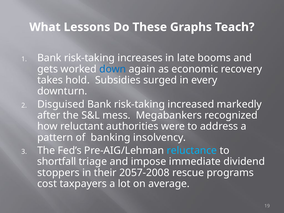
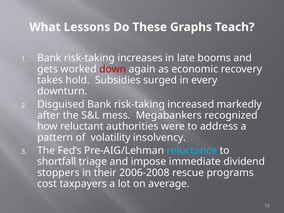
down colour: blue -> red
banking: banking -> volatility
2057-2008: 2057-2008 -> 2006-2008
